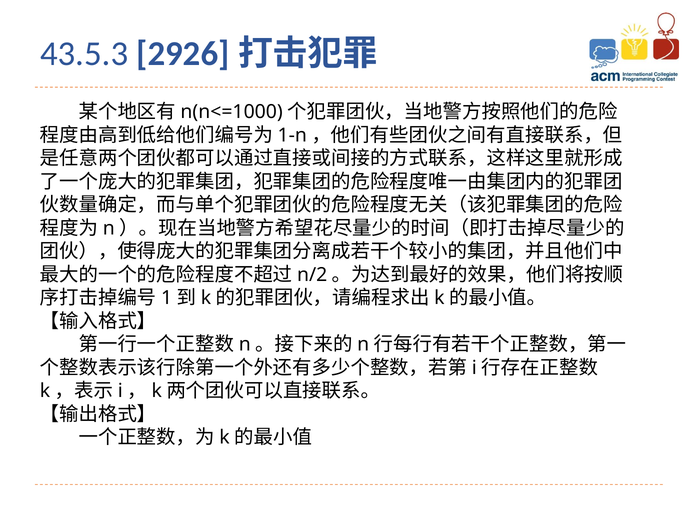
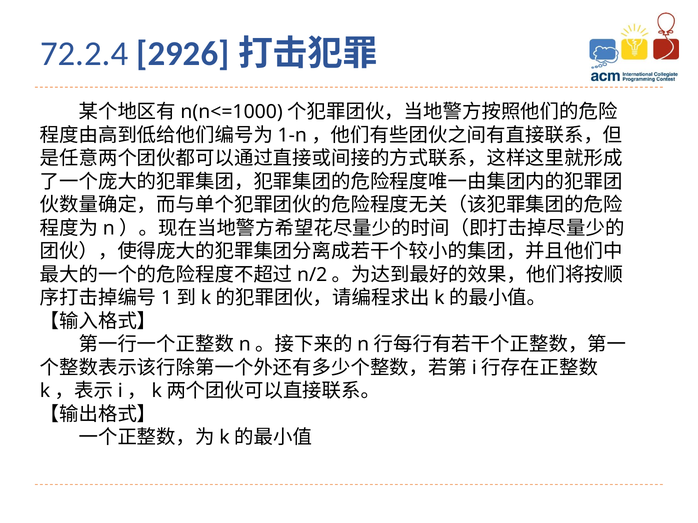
43.5.3: 43.5.3 -> 72.2.4
